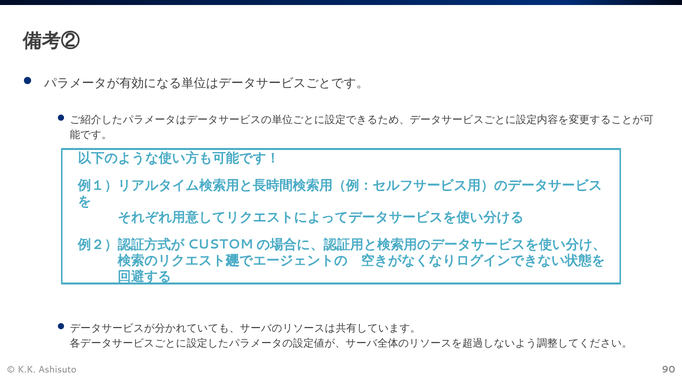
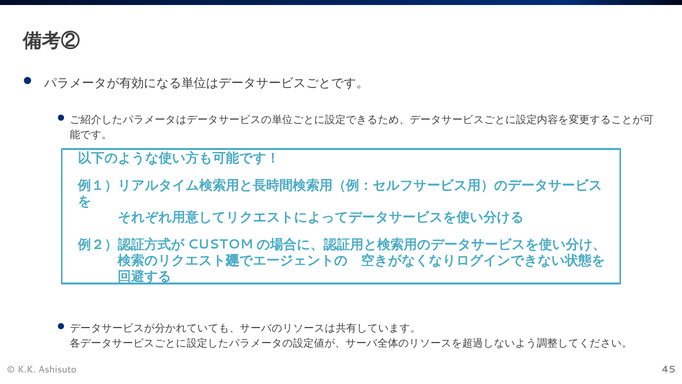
90: 90 -> 45
